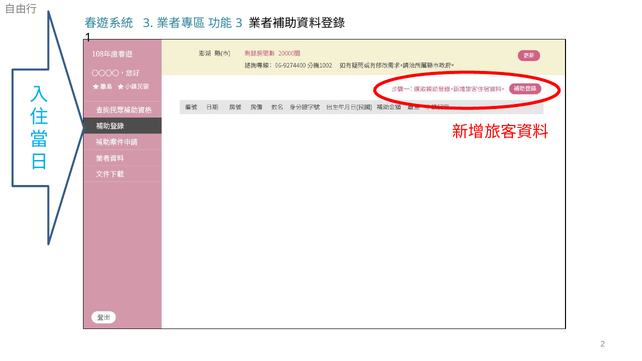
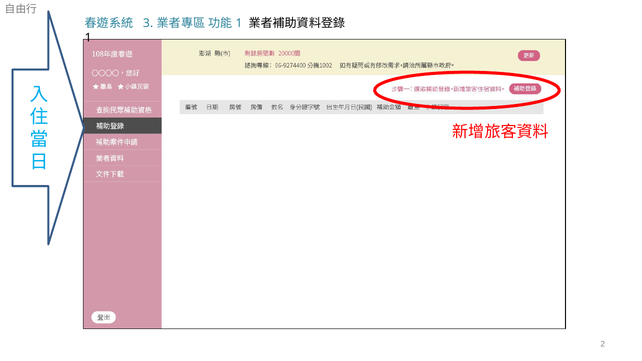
3 at (239, 23): 3 -> 1
